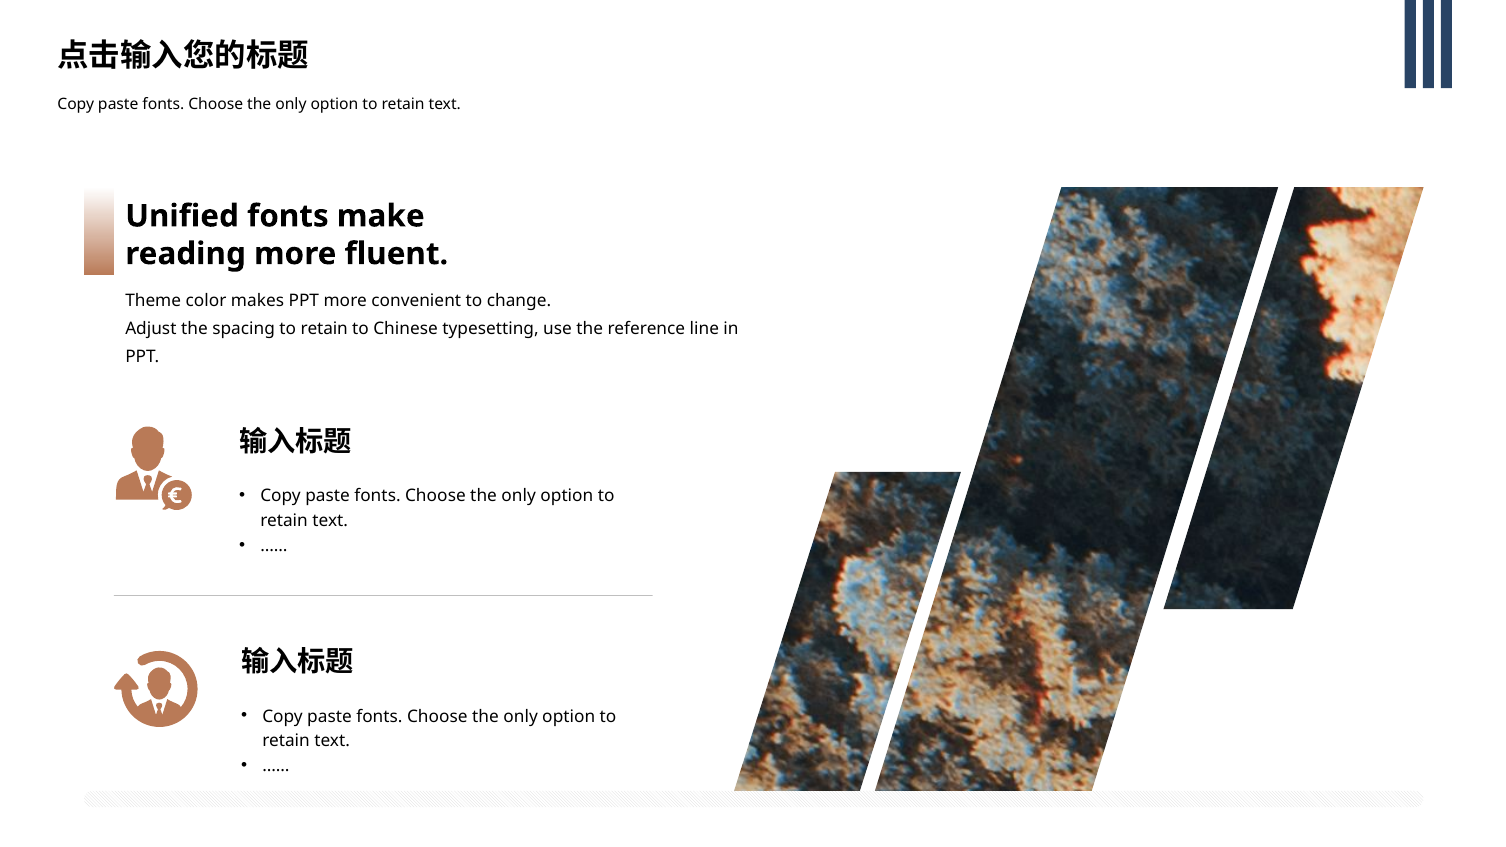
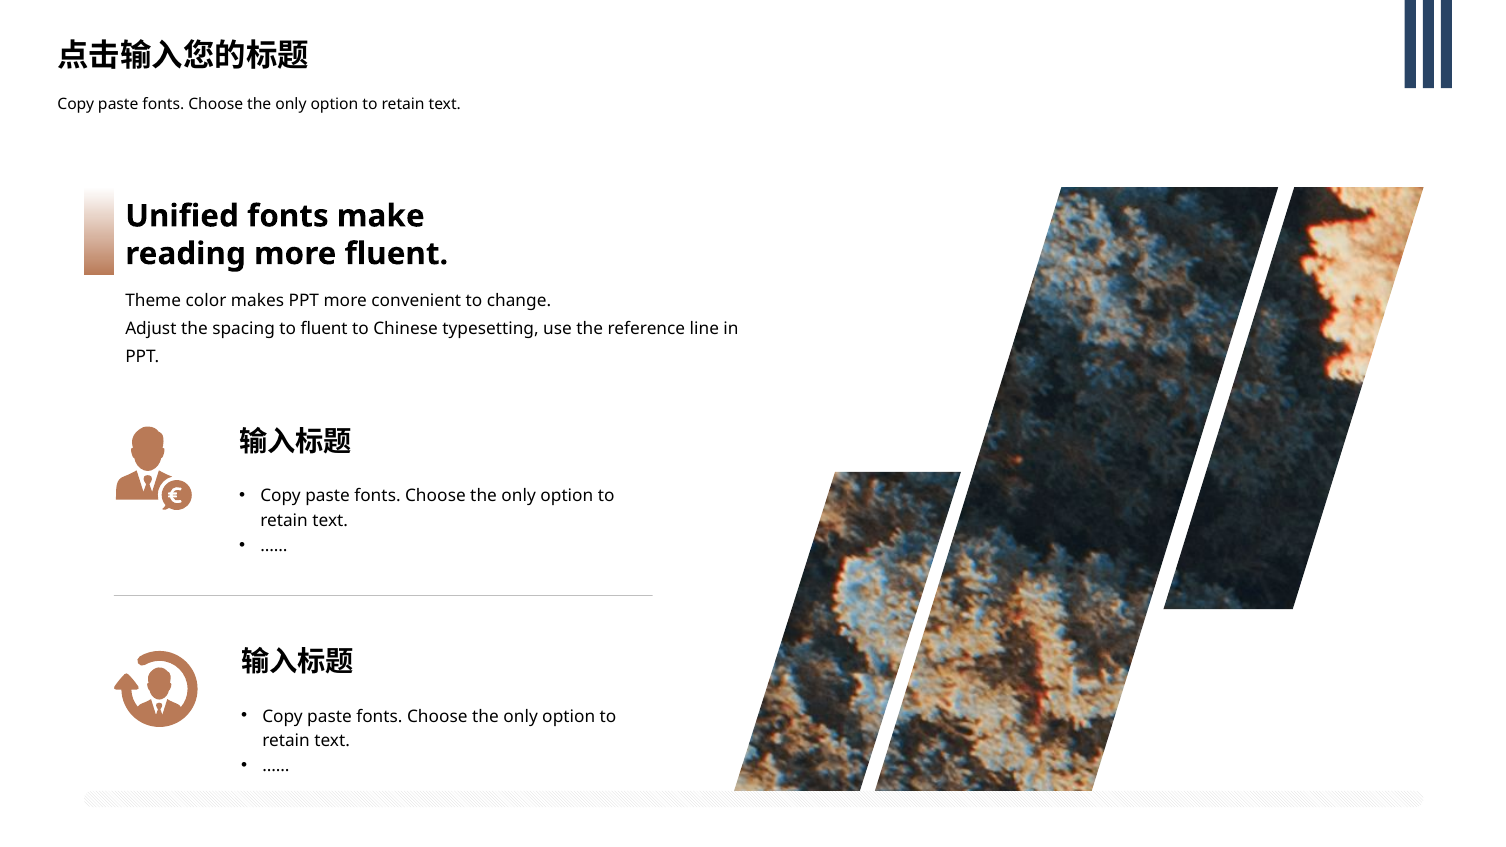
spacing to retain: retain -> fluent
